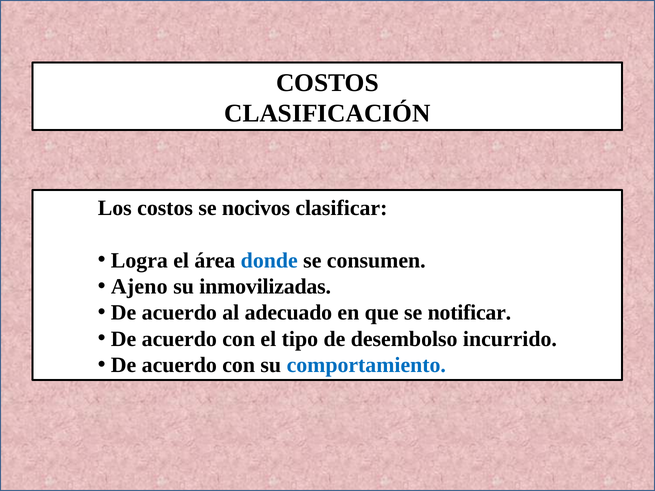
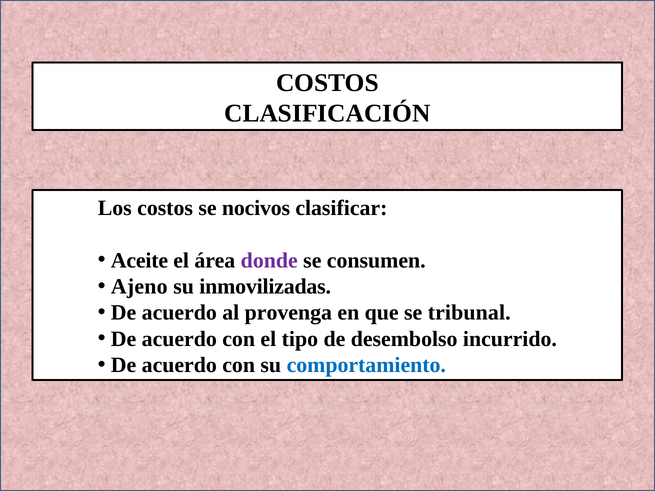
Logra: Logra -> Aceite
donde colour: blue -> purple
adecuado: adecuado -> provenga
notificar: notificar -> tribunal
